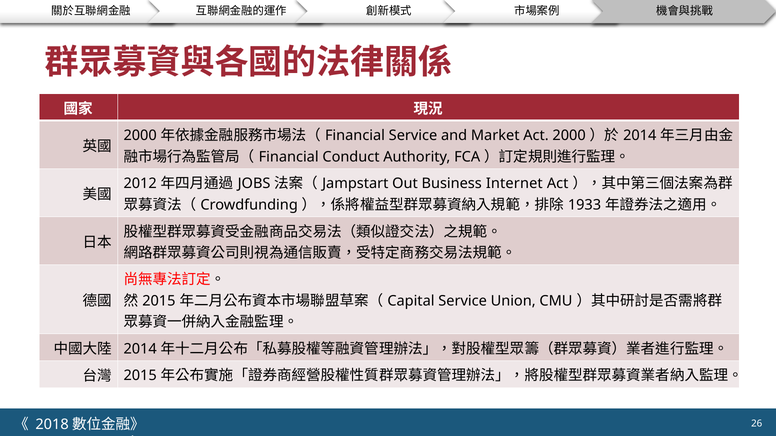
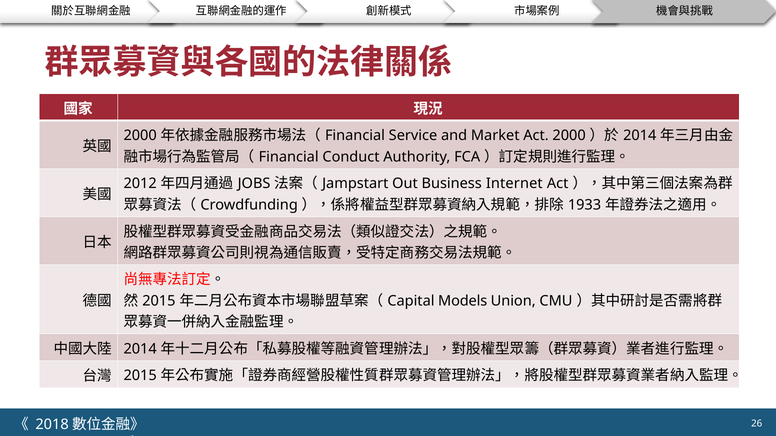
Service at (463, 301): Service -> Models
